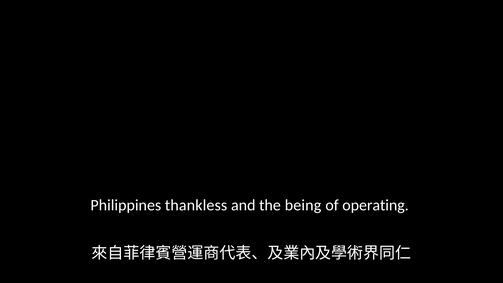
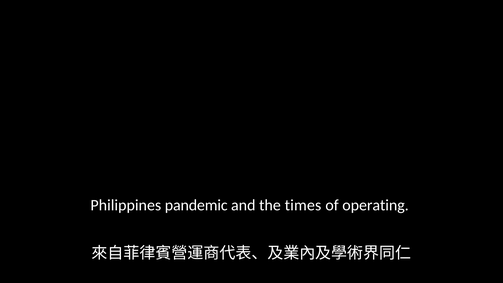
thankless: thankless -> pandemic
being: being -> times
